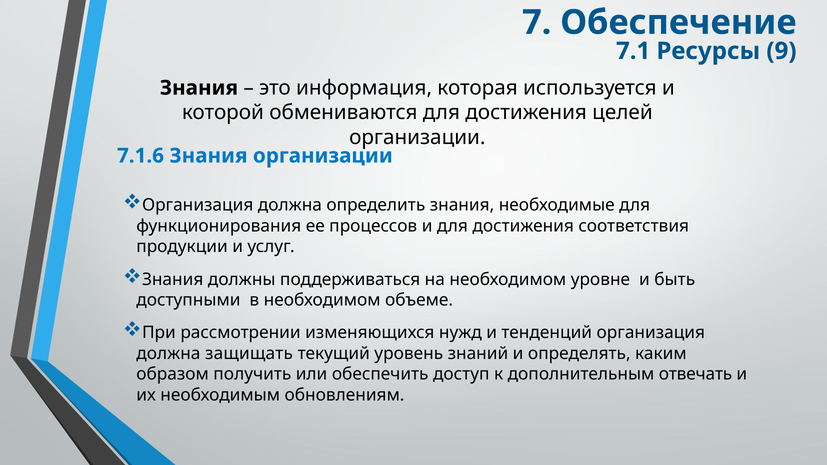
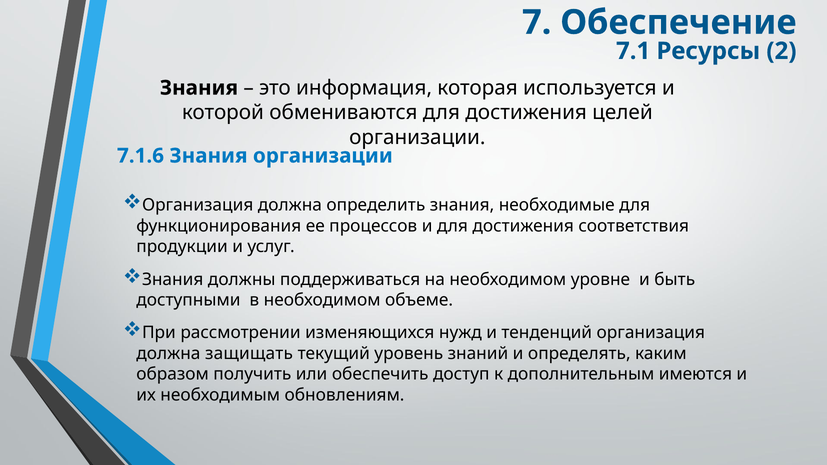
9: 9 -> 2
отвечать: отвечать -> имеются
